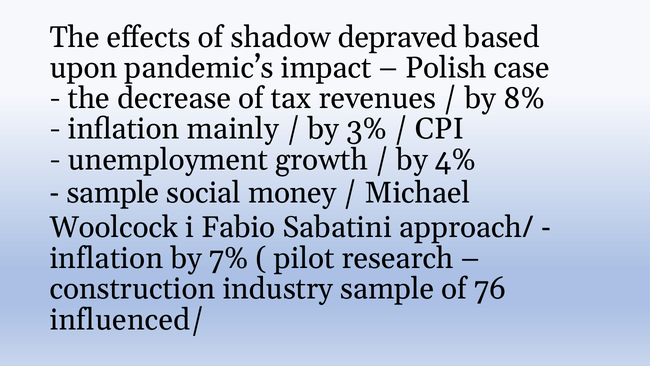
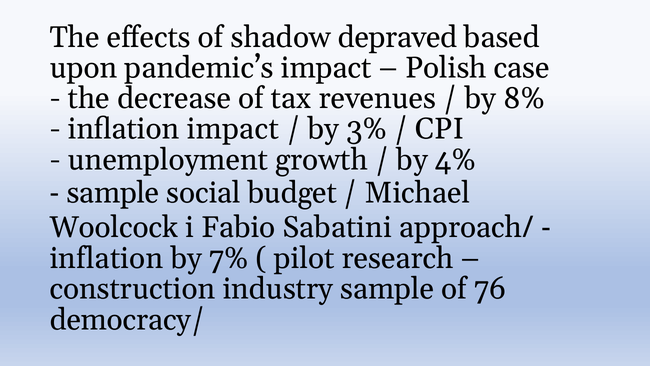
inflation mainly: mainly -> impact
money: money -> budget
influenced/: influenced/ -> democracy/
